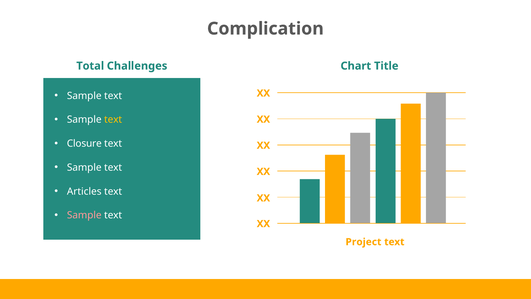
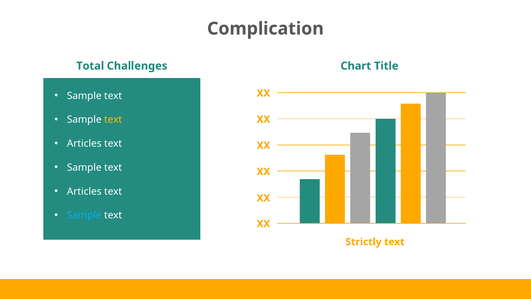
Closure at (84, 143): Closure -> Articles
Sample at (84, 215) colour: pink -> light blue
Project: Project -> Strictly
